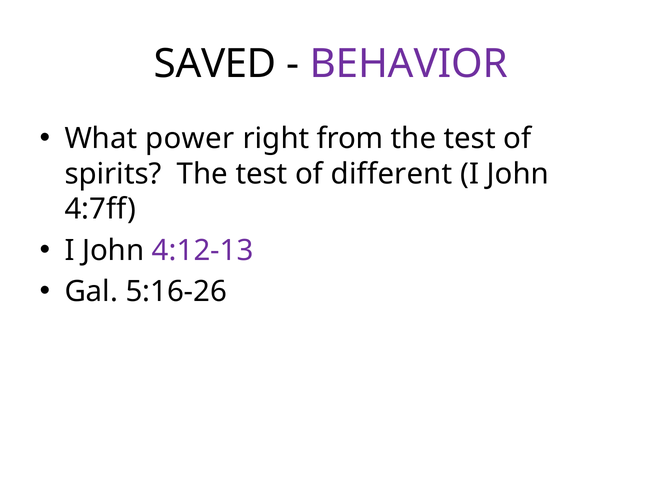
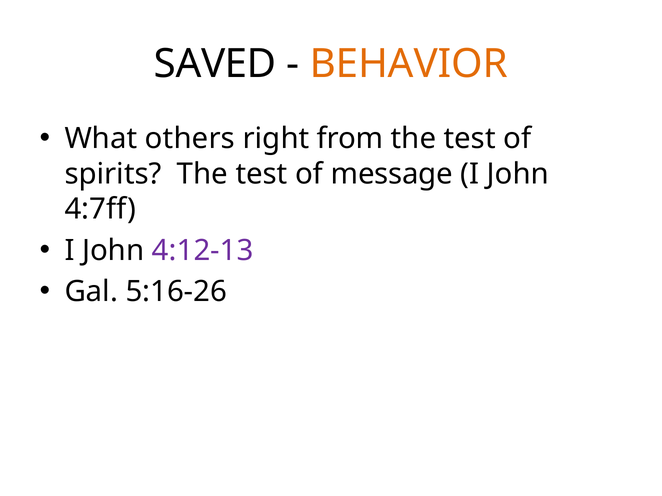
BEHAVIOR colour: purple -> orange
power: power -> others
different: different -> message
